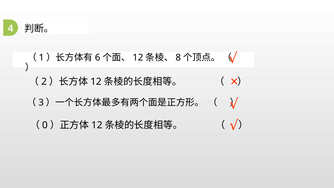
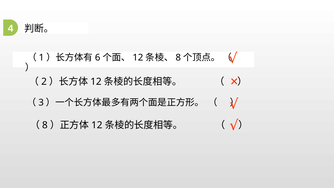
0 at (45, 125): 0 -> 8
